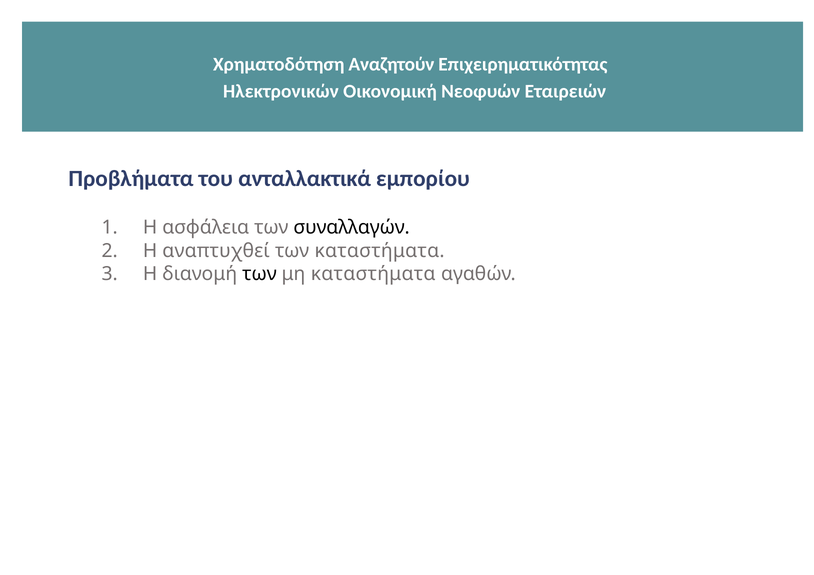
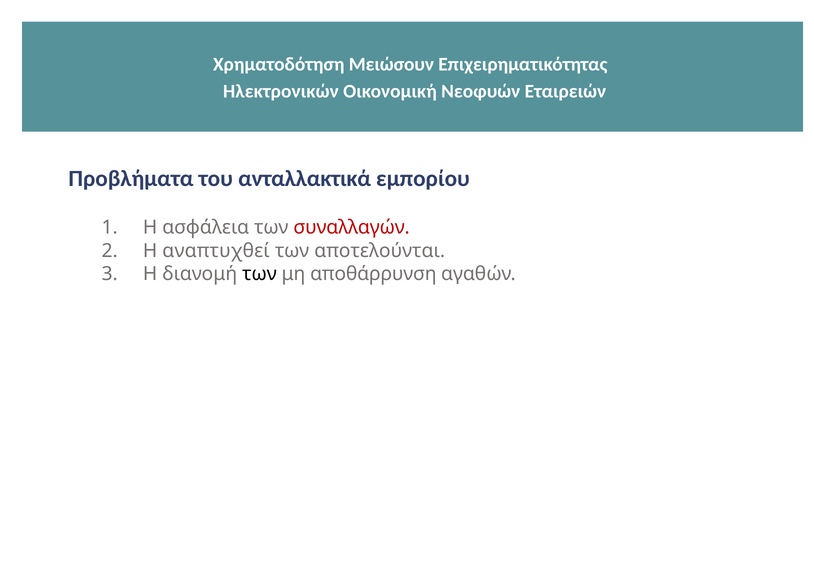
Αναζητούν: Αναζητούν -> Μειώσουν
συναλλαγών colour: black -> red
των καταστήματα: καταστήματα -> αποτελούνται
μη καταστήματα: καταστήματα -> αποθάρρυνση
